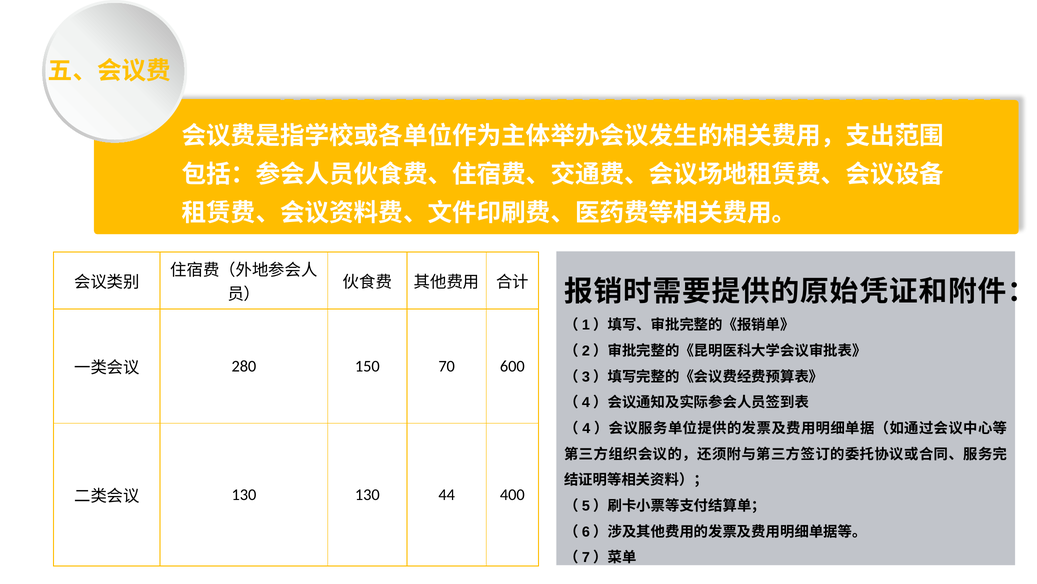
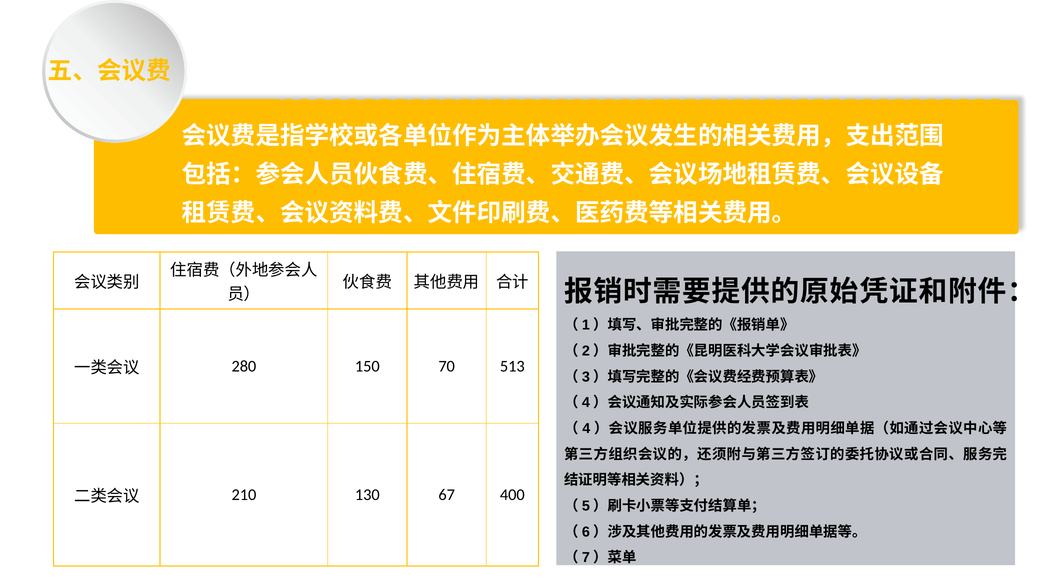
600: 600 -> 513
130 at (244, 494): 130 -> 210
44: 44 -> 67
